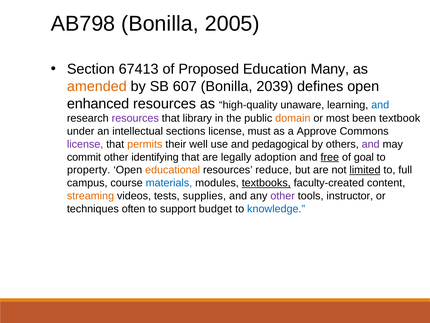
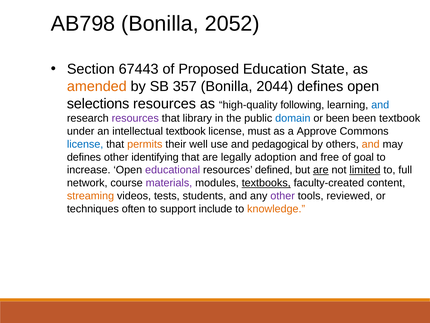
2005: 2005 -> 2052
67413: 67413 -> 67443
Many: Many -> State
607: 607 -> 357
2039: 2039 -> 2044
enhanced: enhanced -> selections
unaware: unaware -> following
domain colour: orange -> blue
or most: most -> been
intellectual sections: sections -> textbook
license at (85, 144) colour: purple -> blue
and at (371, 144) colour: purple -> orange
commit at (84, 157): commit -> defines
free underline: present -> none
property: property -> increase
educational colour: orange -> purple
reduce: reduce -> defined
are at (321, 170) underline: none -> present
campus: campus -> network
materials colour: blue -> purple
supplies: supplies -> students
instructor: instructor -> reviewed
budget: budget -> include
knowledge colour: blue -> orange
